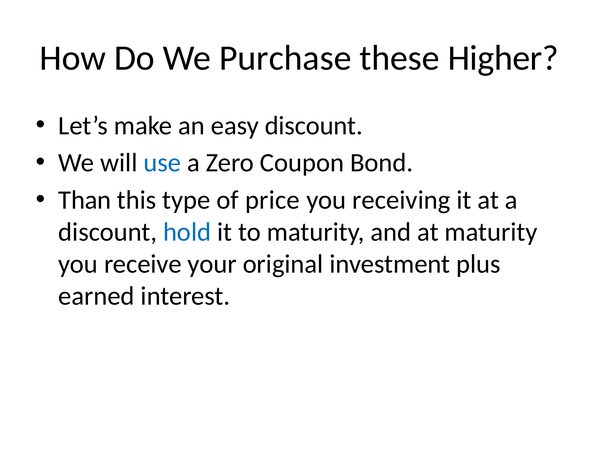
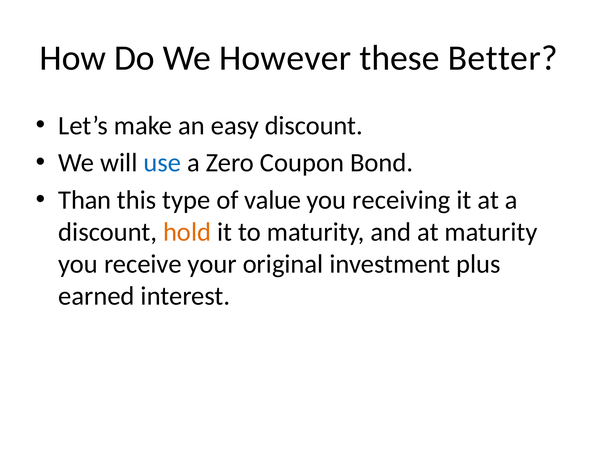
Purchase: Purchase -> However
Higher: Higher -> Better
price: price -> value
hold colour: blue -> orange
